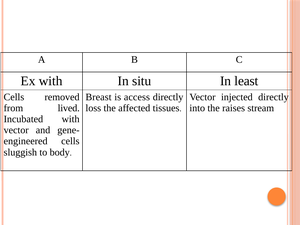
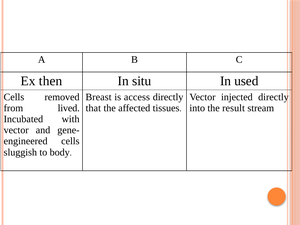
Ex with: with -> then
least: least -> used
loss: loss -> that
raises: raises -> result
